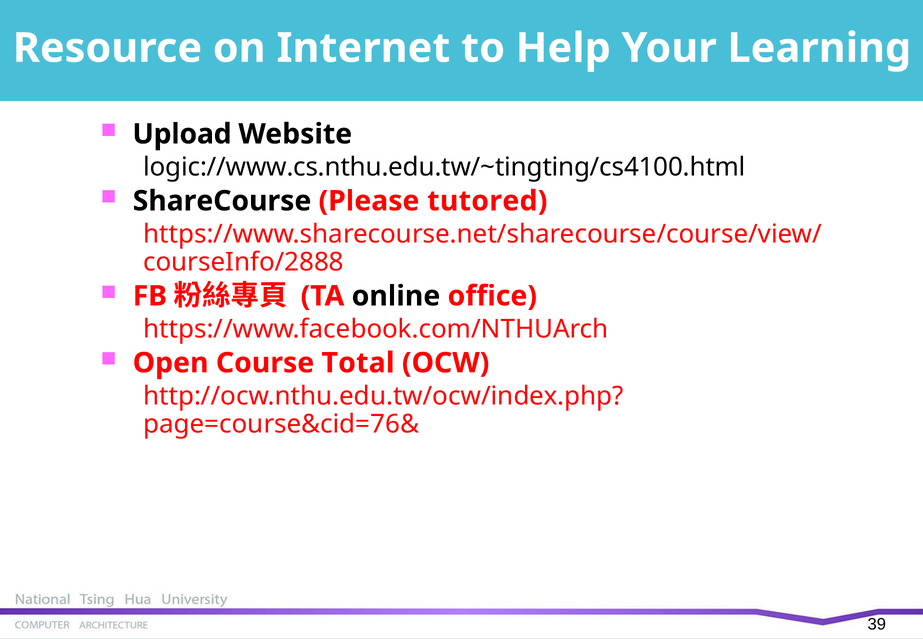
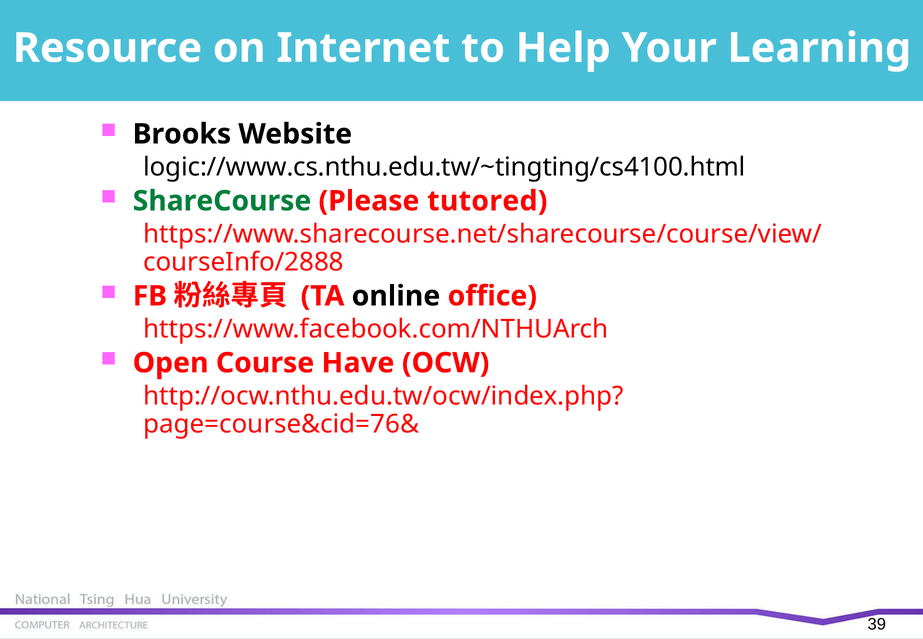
Upload: Upload -> Brooks
ShareCourse colour: black -> green
Total: Total -> Have
